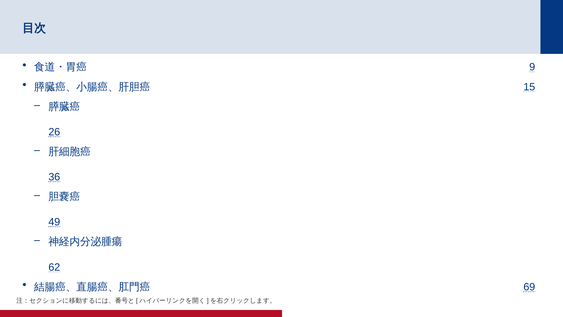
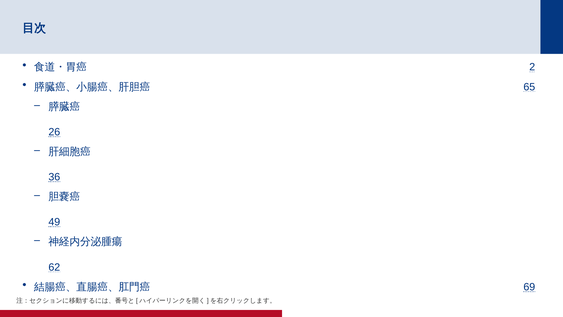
9: 9 -> 2
15: 15 -> 65
